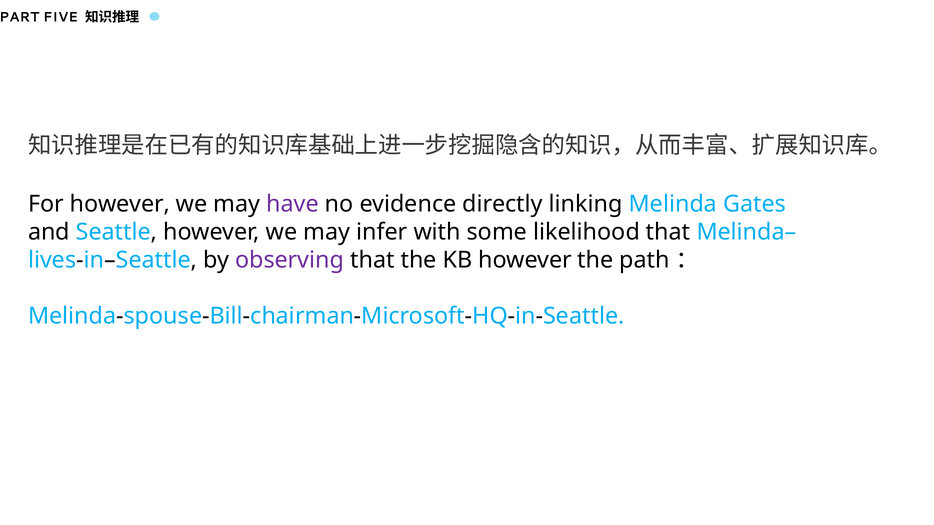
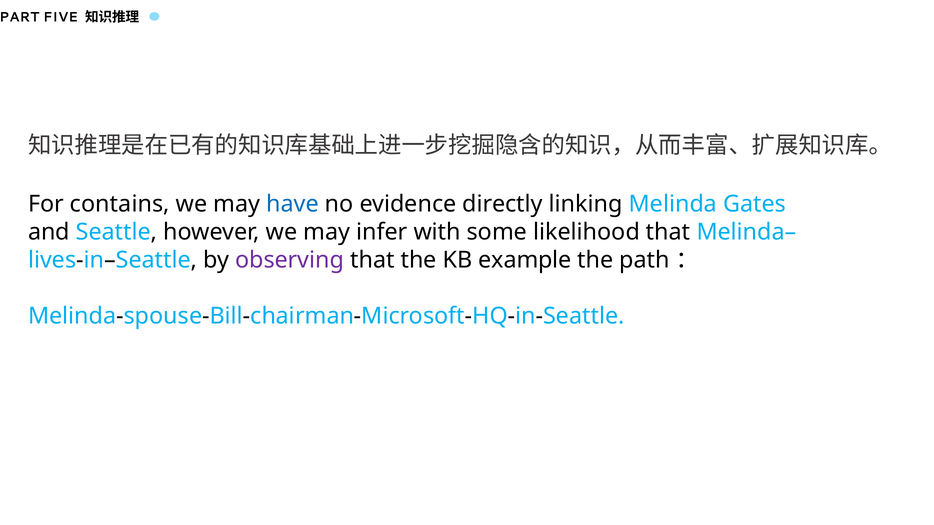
For however: however -> contains
have colour: purple -> blue
KB however: however -> example
